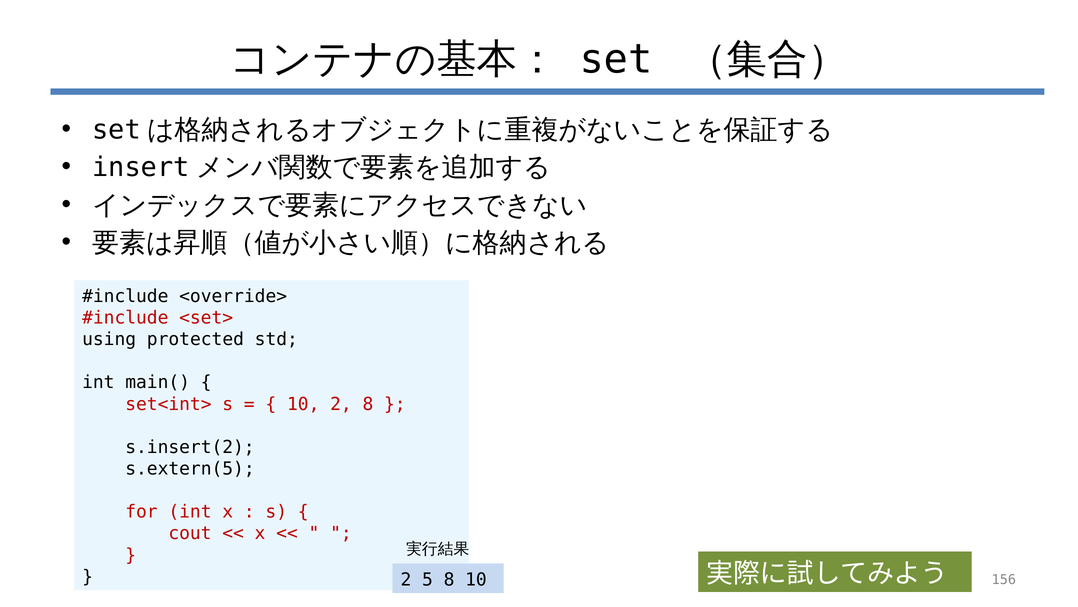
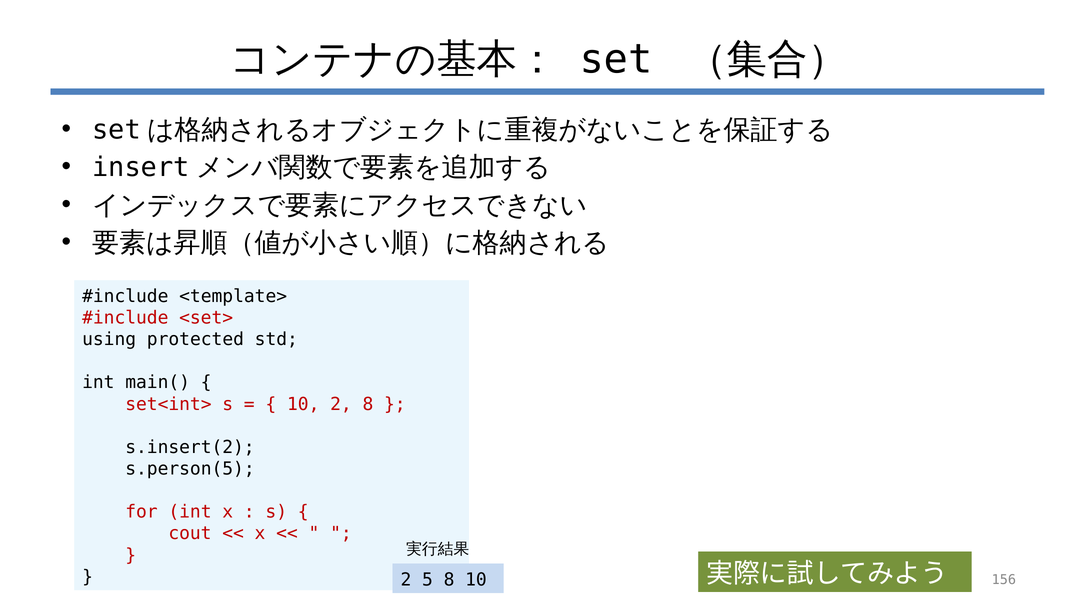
<override>: <override> -> <template>
s.extern(5: s.extern(5 -> s.person(5
